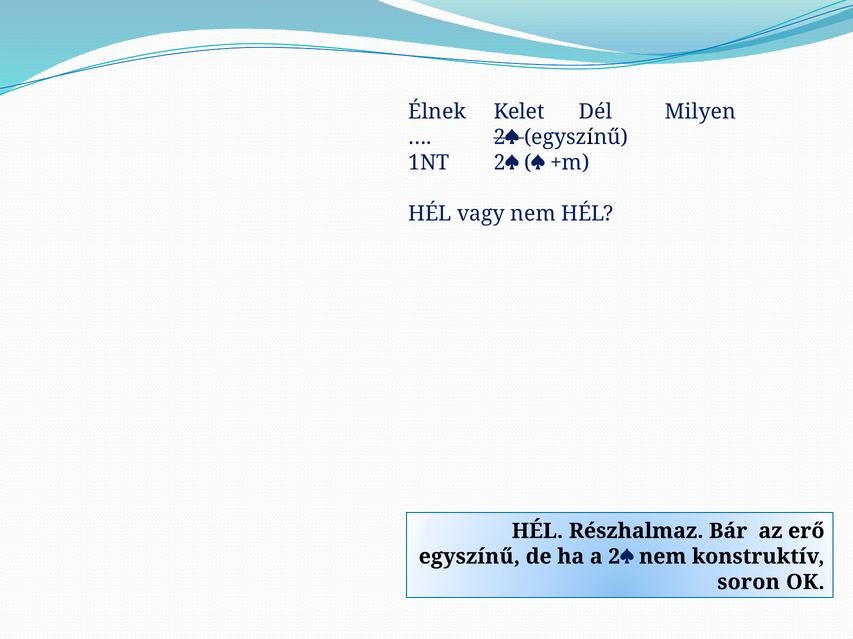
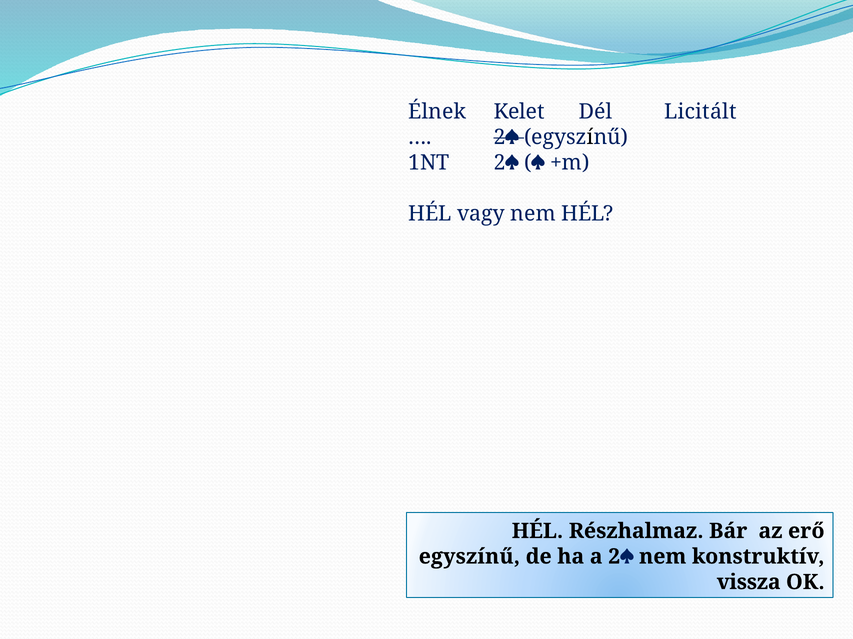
Milyen: Milyen -> Licitált
soron: soron -> vissza
